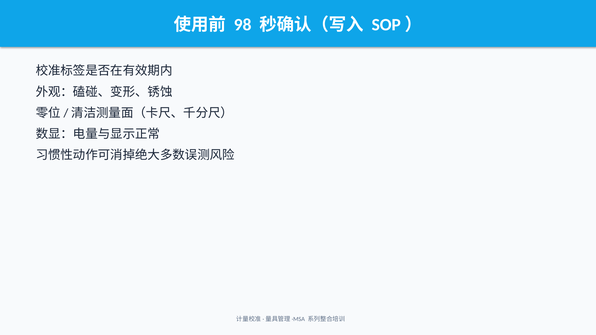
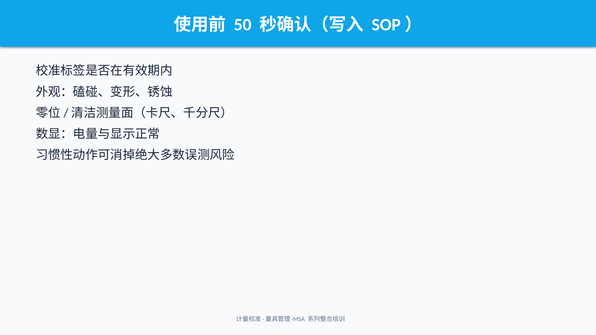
98: 98 -> 50
